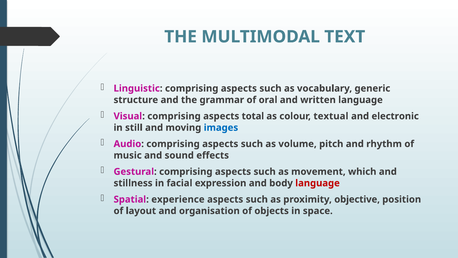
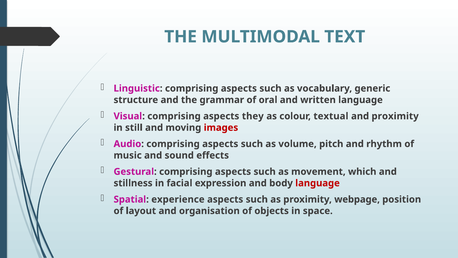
total: total -> they
and electronic: electronic -> proximity
images colour: blue -> red
objective: objective -> webpage
